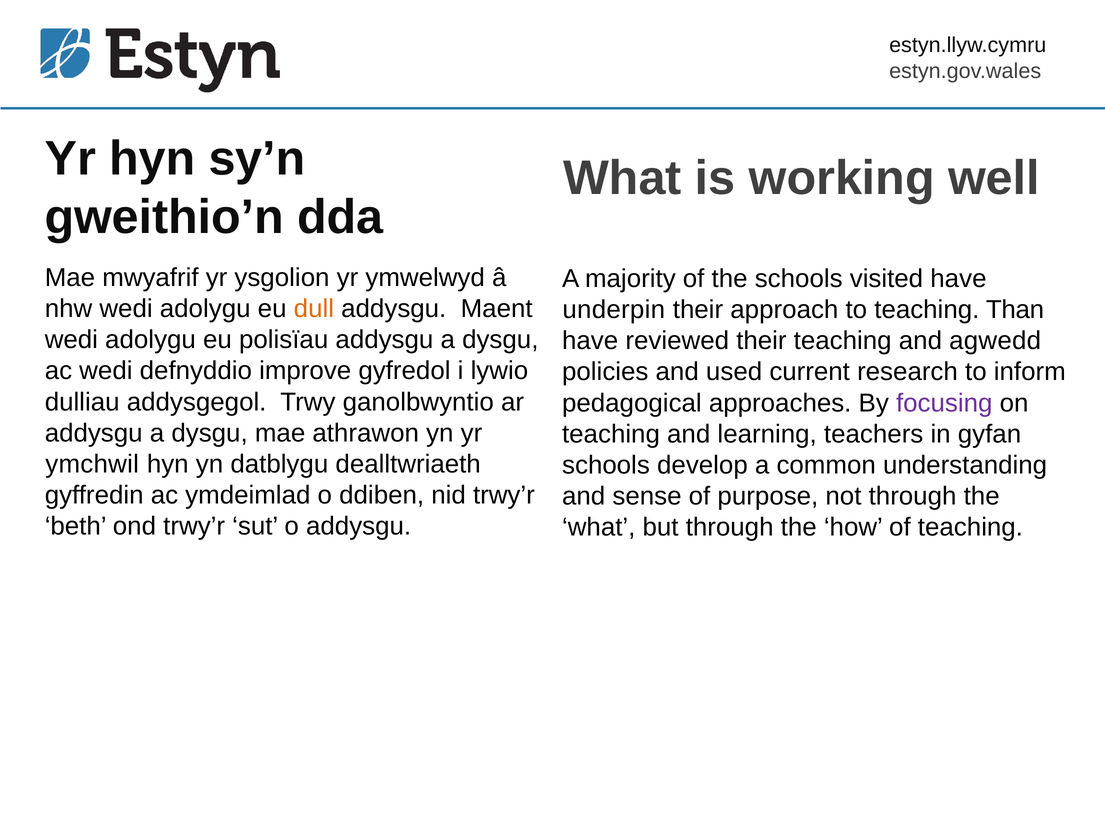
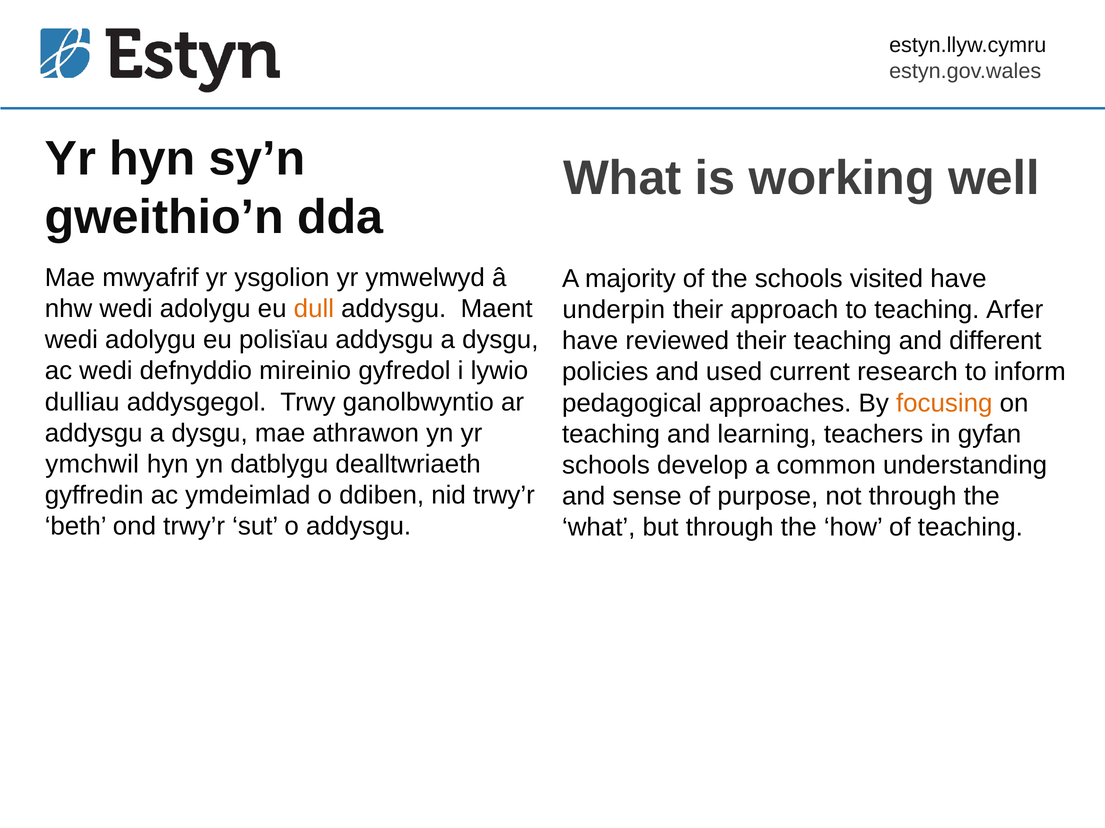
Than: Than -> Arfer
agwedd: agwedd -> different
improve: improve -> mireinio
focusing colour: purple -> orange
